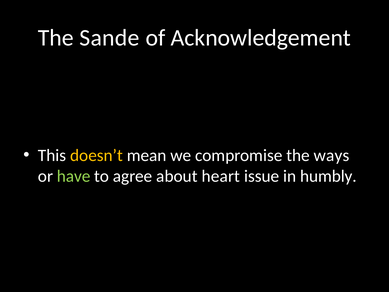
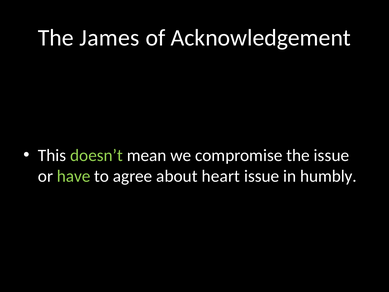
Sande: Sande -> James
doesn’t colour: yellow -> light green
the ways: ways -> issue
